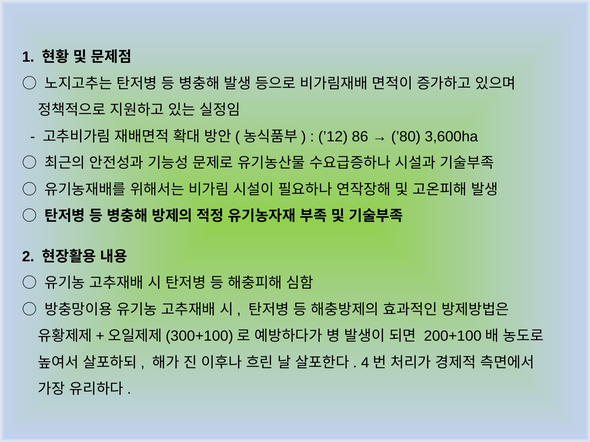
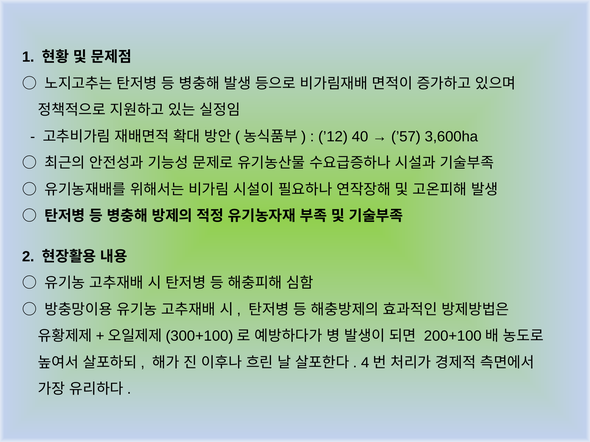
86: 86 -> 40
’80: ’80 -> ’57
